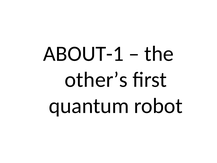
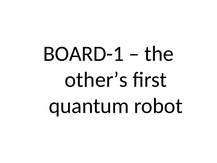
ABOUT-1: ABOUT-1 -> BOARD-1
